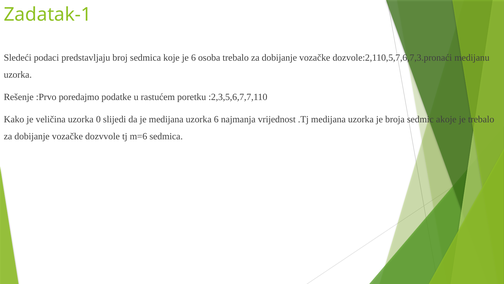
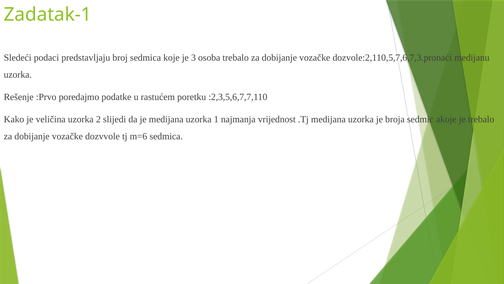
je 6: 6 -> 3
0: 0 -> 2
uzorka 6: 6 -> 1
